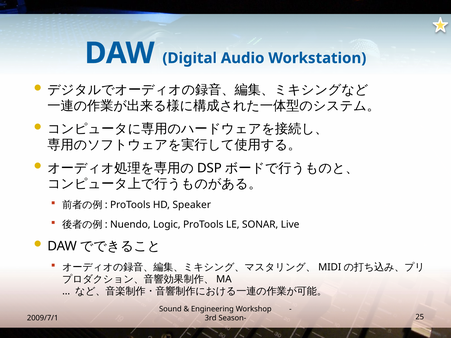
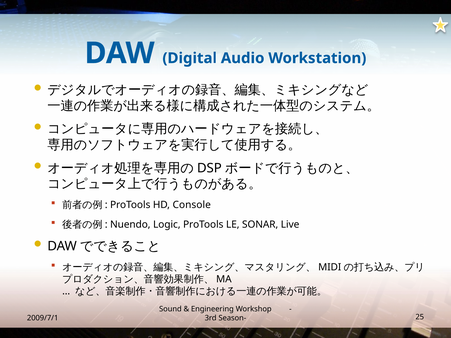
Speaker: Speaker -> Console
